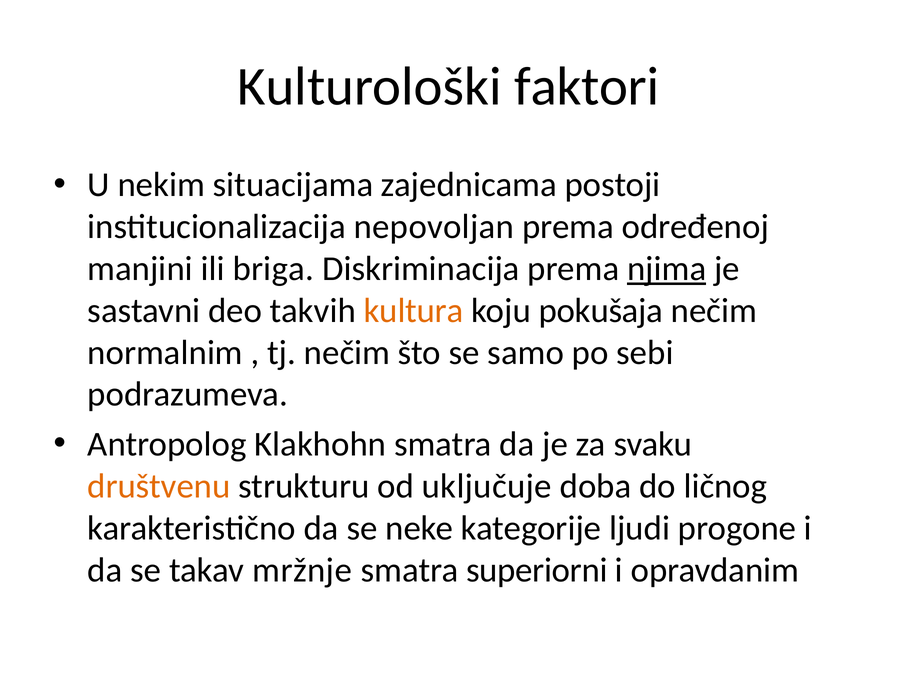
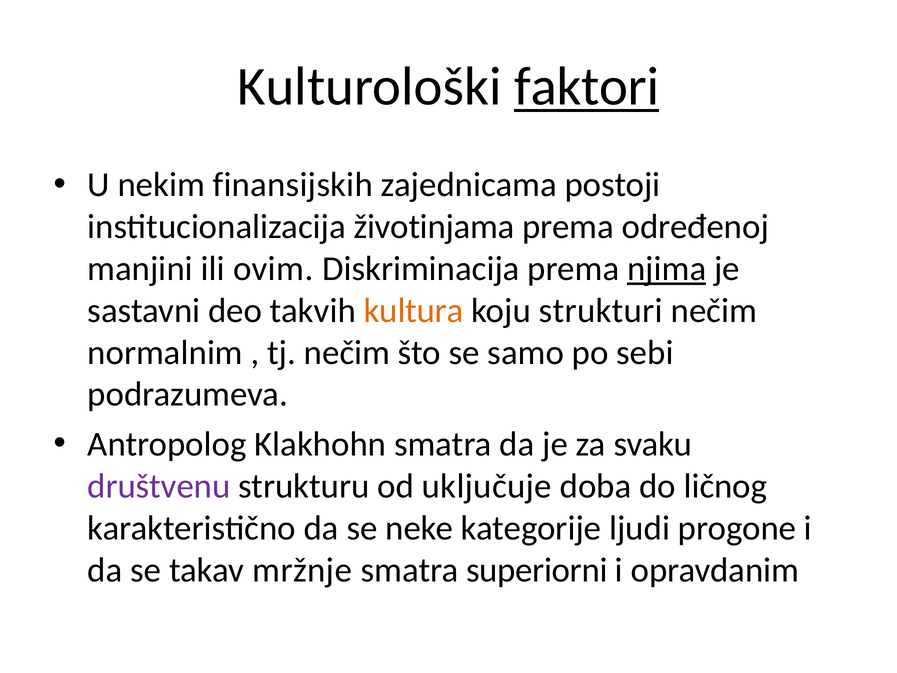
faktori underline: none -> present
situacijama: situacijama -> finansijskih
nepovoljan: nepovoljan -> životinjama
briga: briga -> ovim
pokušaja: pokušaja -> strukturi
društvenu colour: orange -> purple
